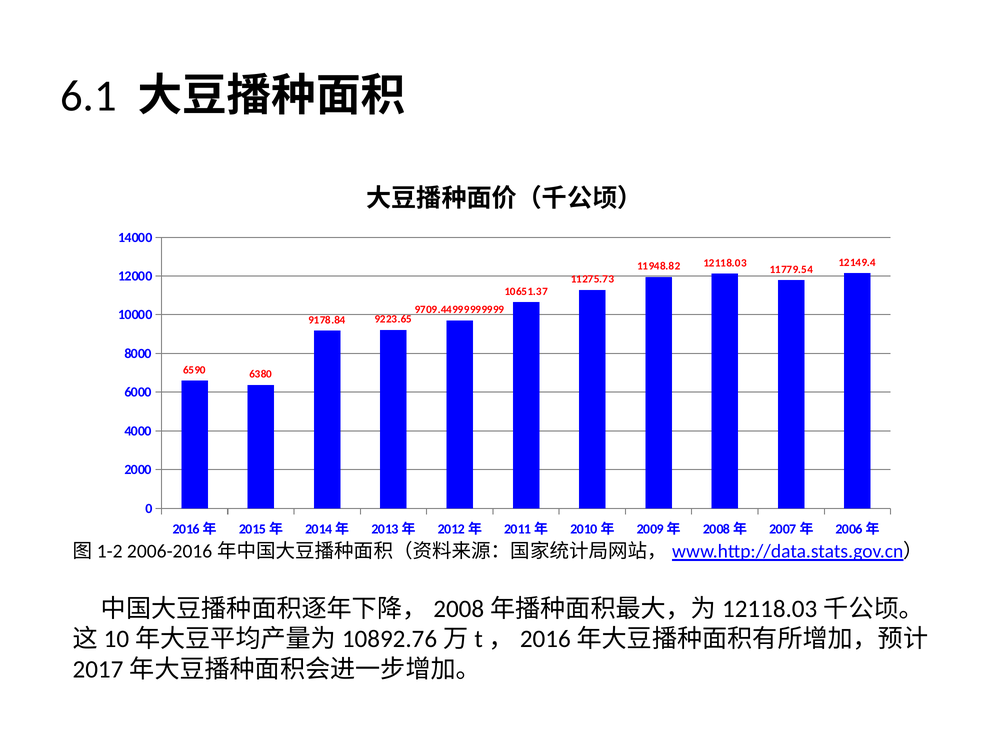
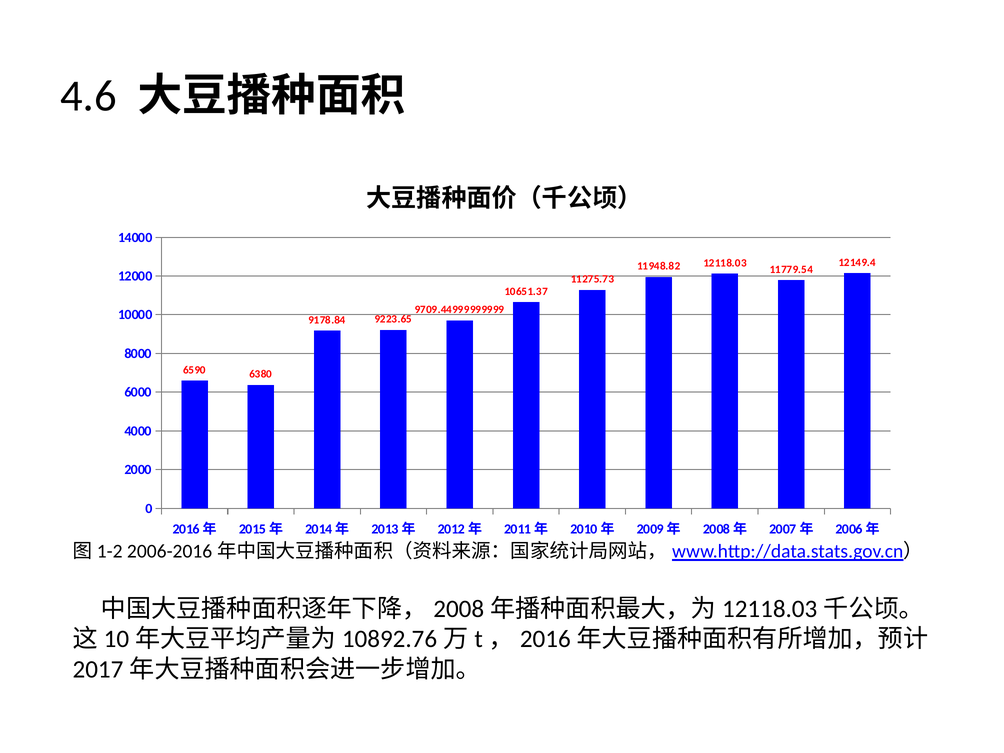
6.1: 6.1 -> 4.6
